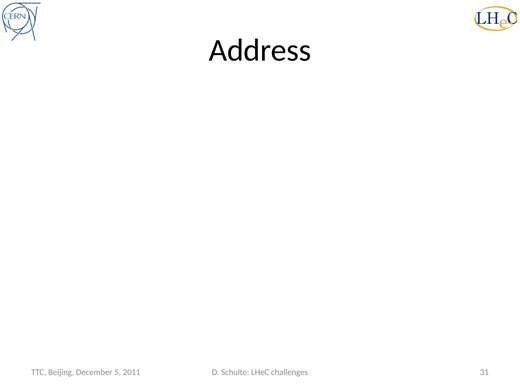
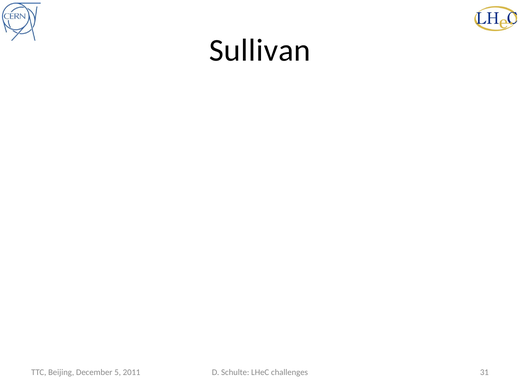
Address: Address -> Sullivan
